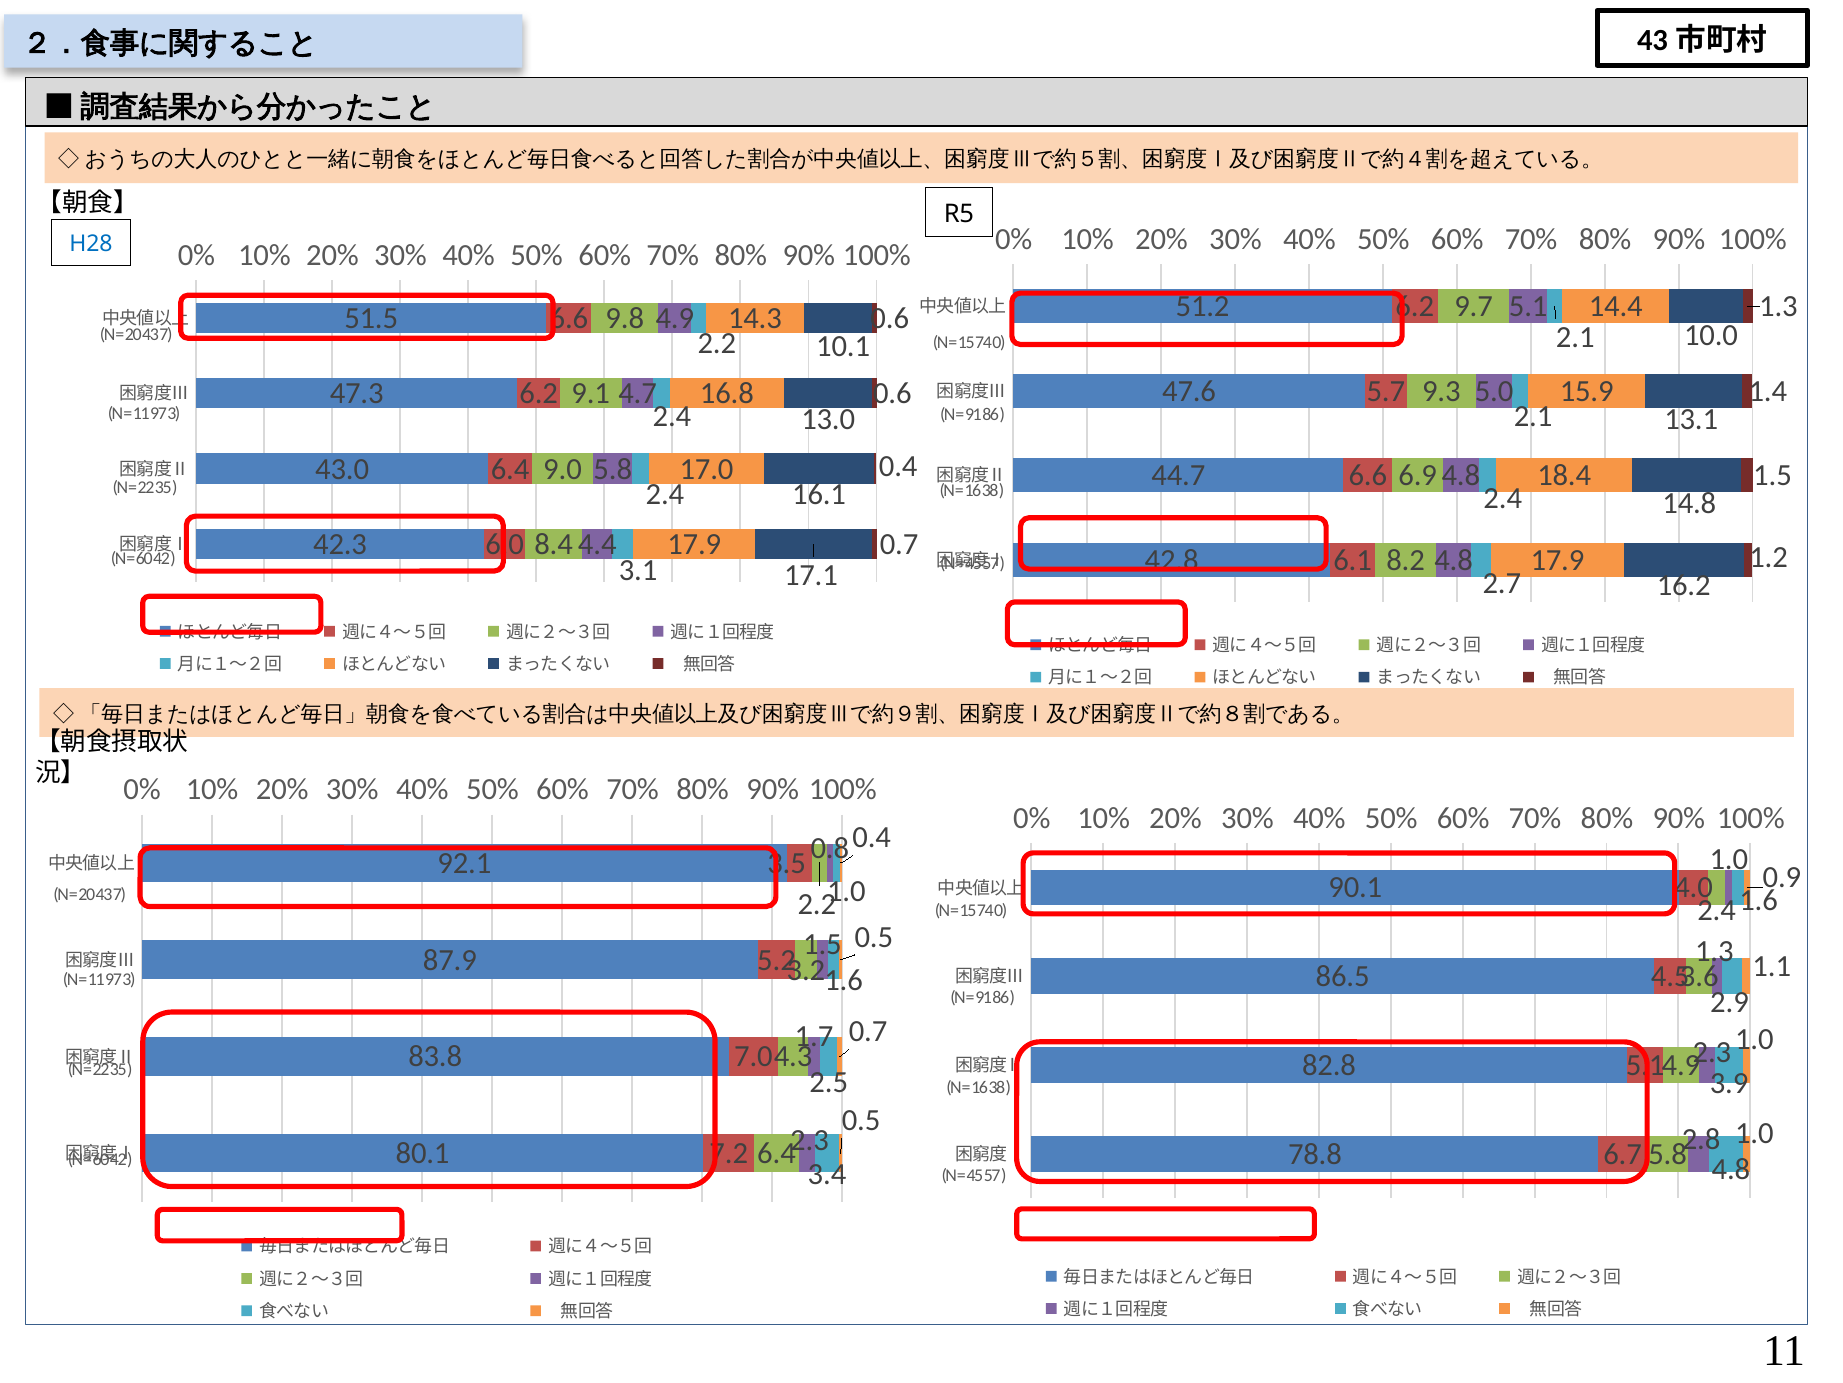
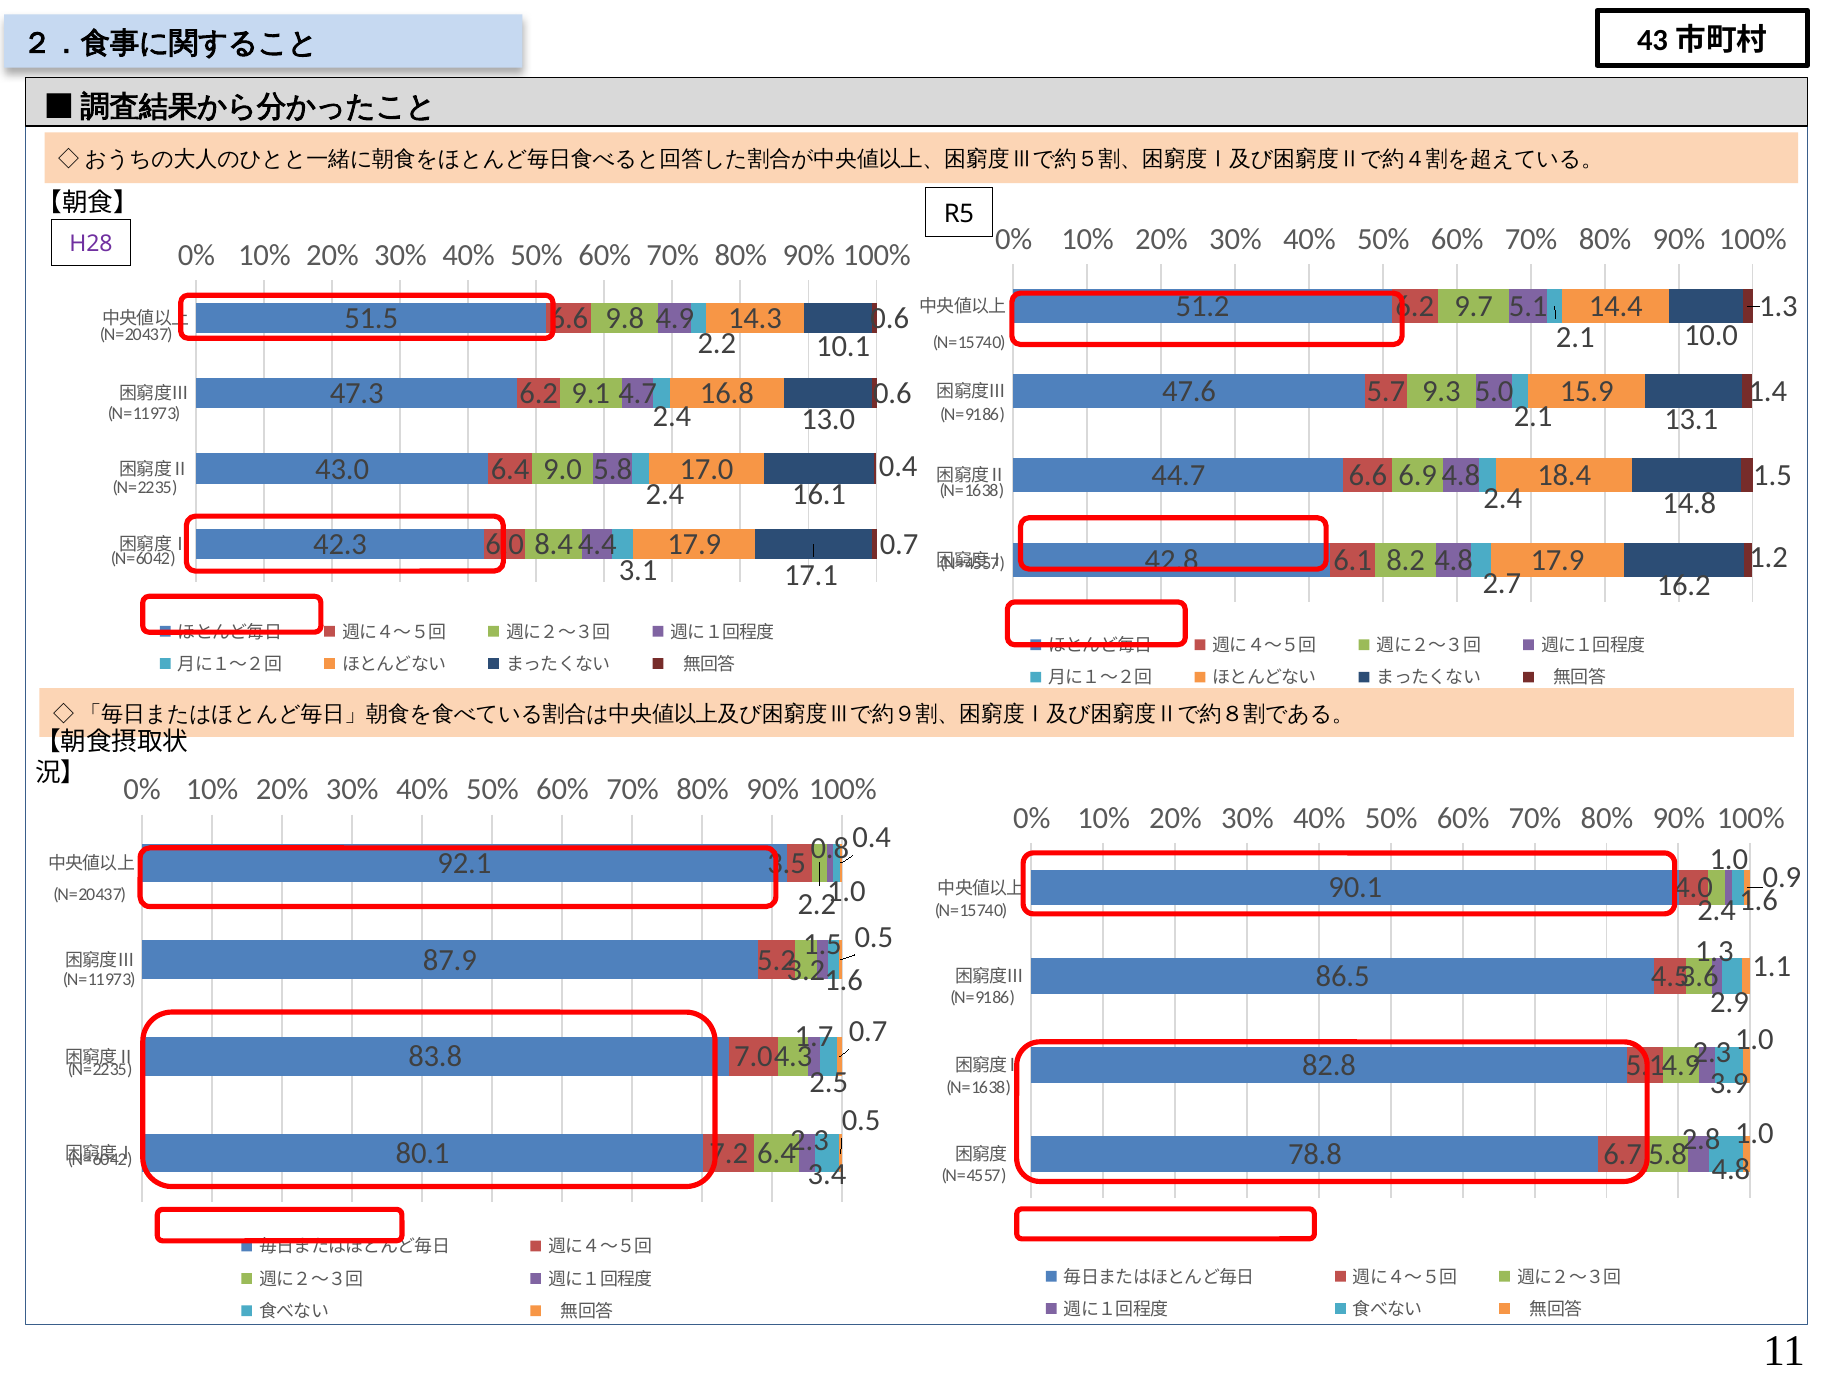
H28 colour: blue -> purple
